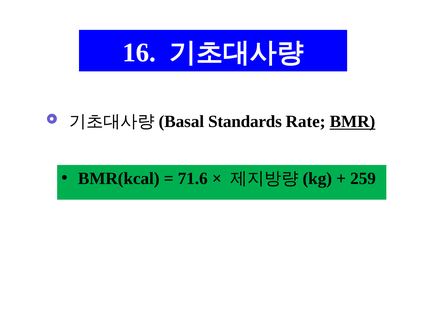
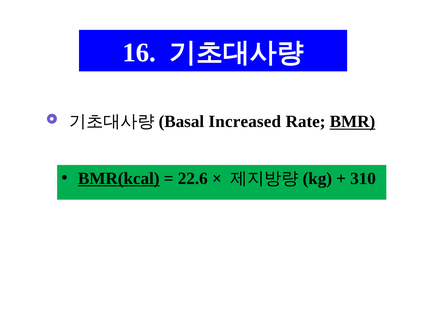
Standards: Standards -> Increased
BMR(kcal underline: none -> present
71.6: 71.6 -> 22.6
259: 259 -> 310
